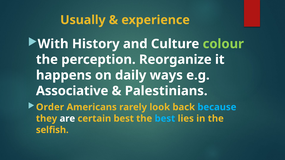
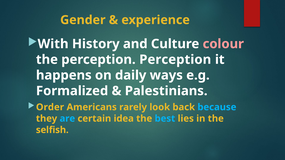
Usually: Usually -> Gender
colour colour: light green -> pink
perception Reorganize: Reorganize -> Perception
Associative: Associative -> Formalized
are colour: white -> light blue
certain best: best -> idea
